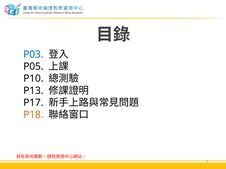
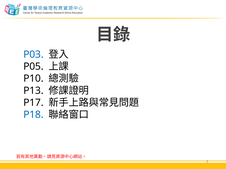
P18 colour: orange -> blue
